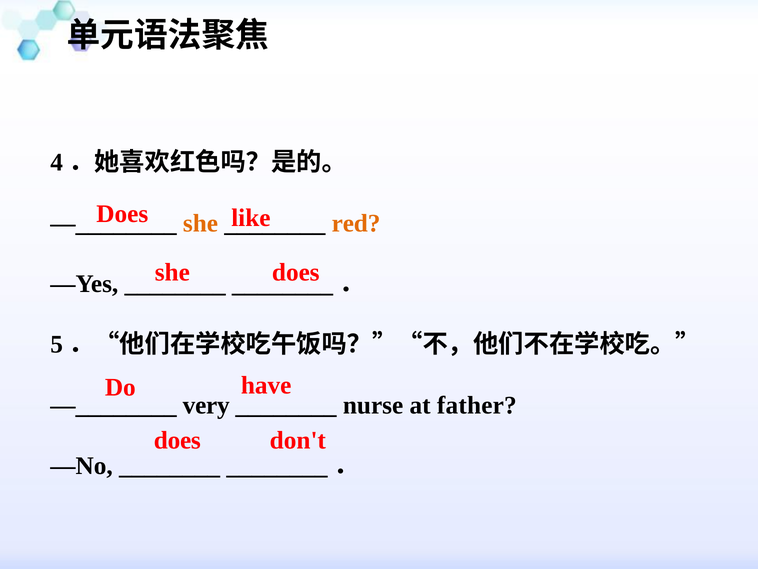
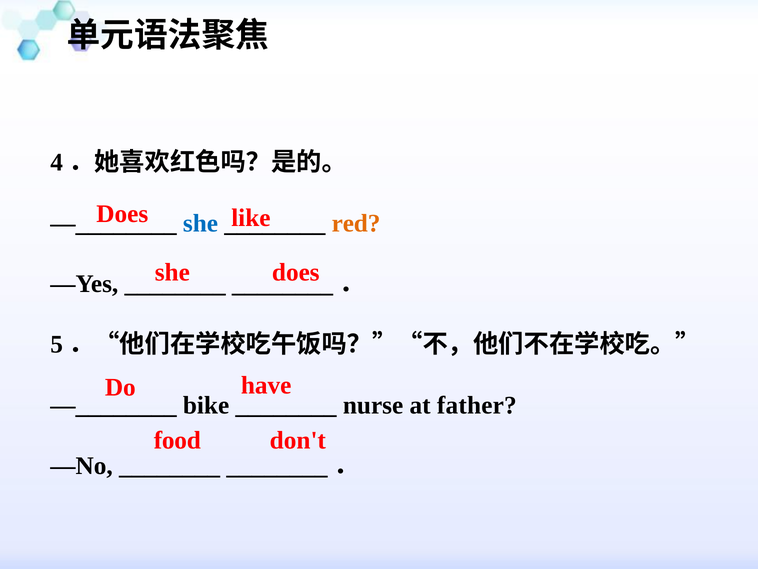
she at (200, 223) colour: orange -> blue
very: very -> bike
does at (177, 440): does -> food
